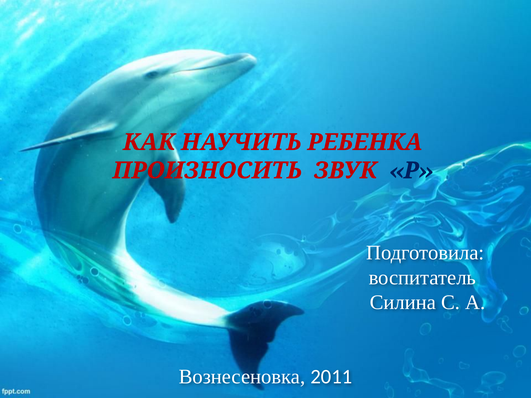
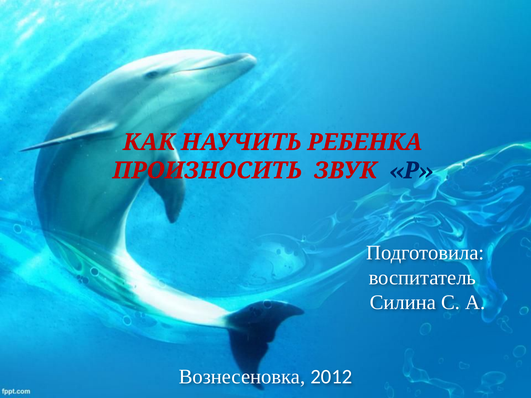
2011: 2011 -> 2012
